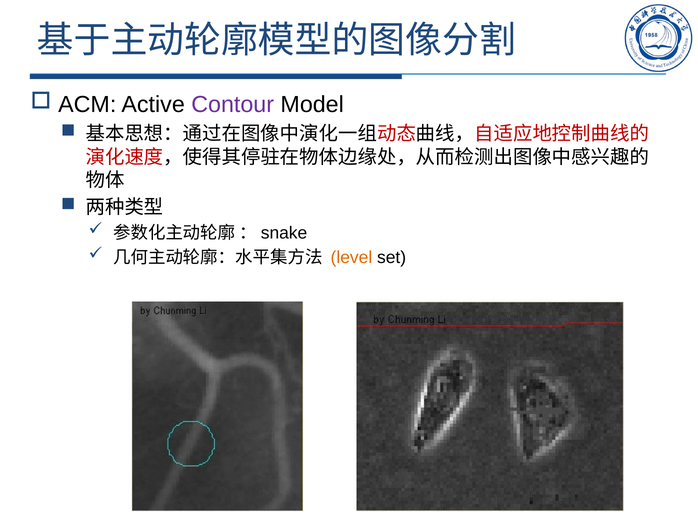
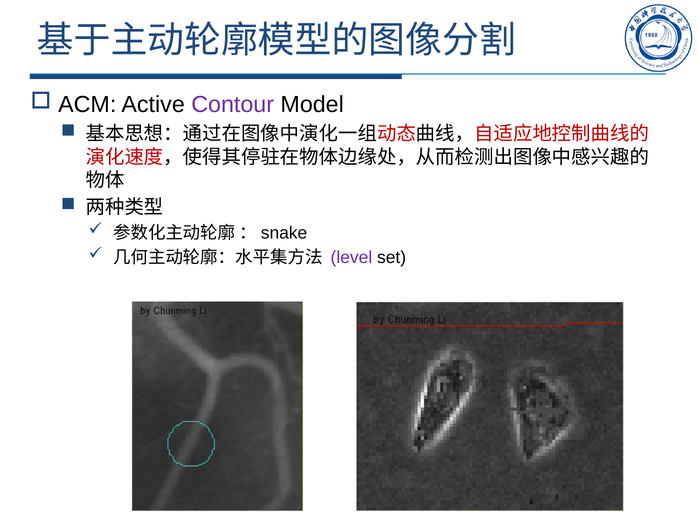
level colour: orange -> purple
